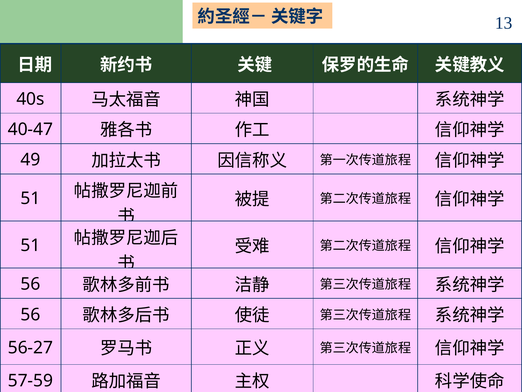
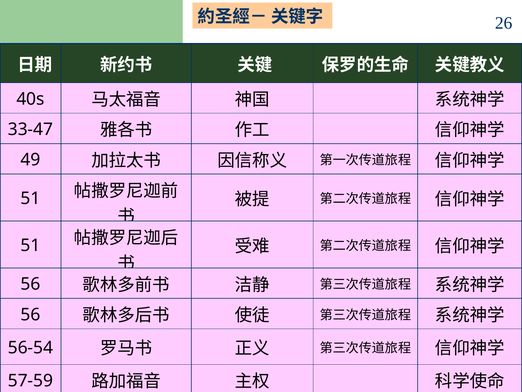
13: 13 -> 26
40-47: 40-47 -> 33-47
56-27: 56-27 -> 56-54
